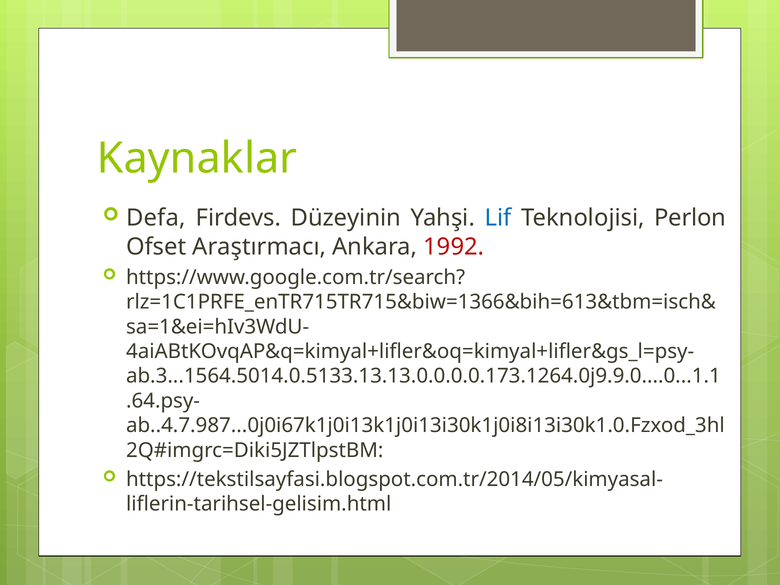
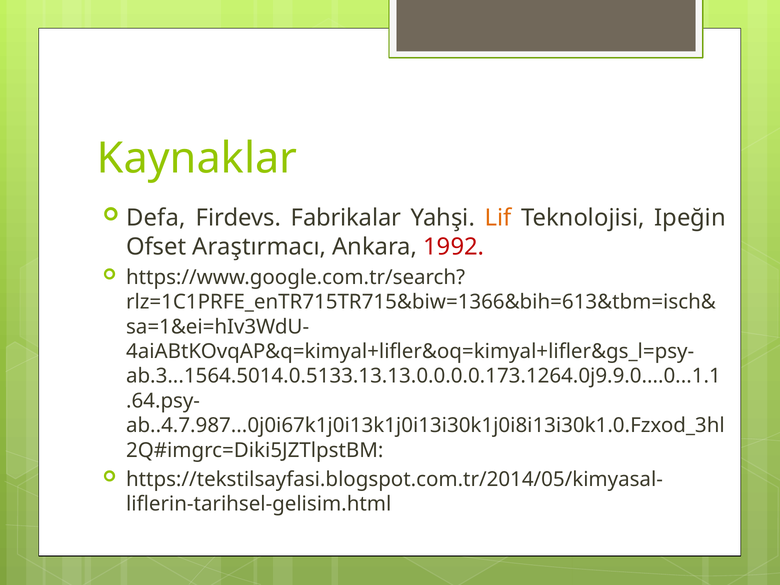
Düzeyinin: Düzeyinin -> Fabrikalar
Lif colour: blue -> orange
Perlon: Perlon -> Ipeğin
